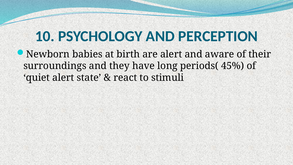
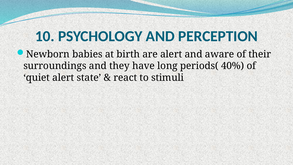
45%: 45% -> 40%
